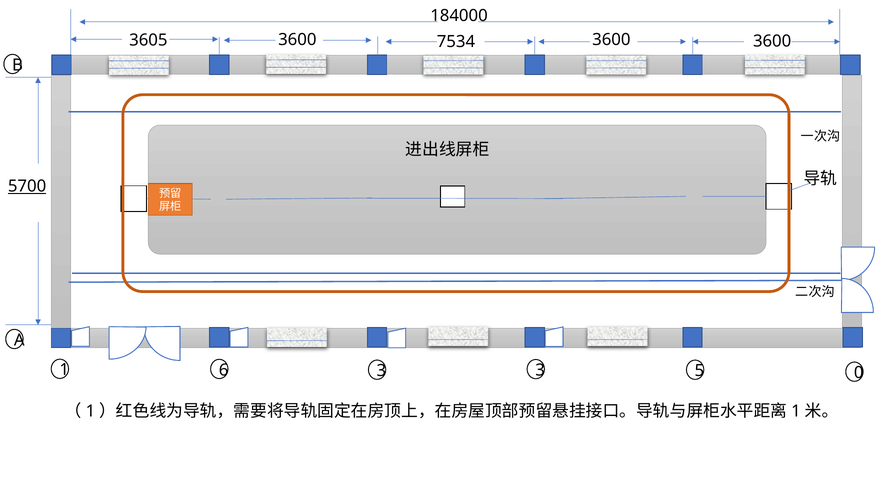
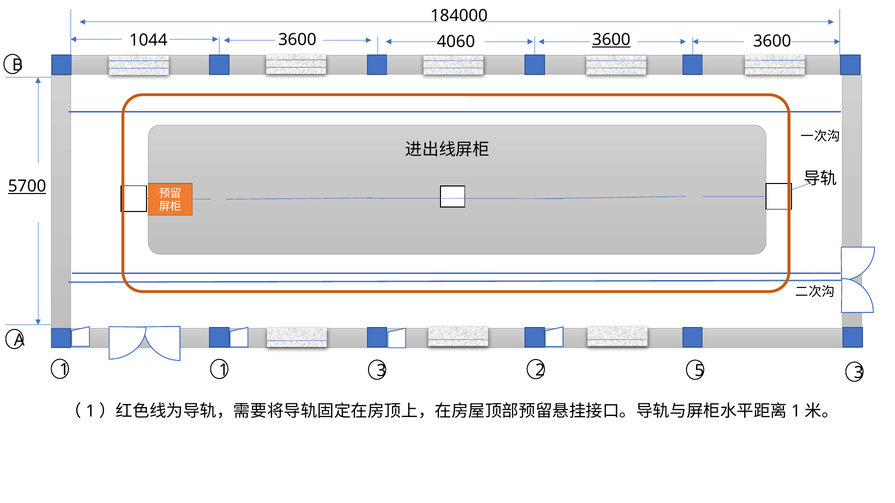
3605: 3605 -> 1044
3600 at (611, 40) underline: none -> present
7534: 7534 -> 4060
1 6: 6 -> 1
3 3: 3 -> 2
5 0: 0 -> 3
